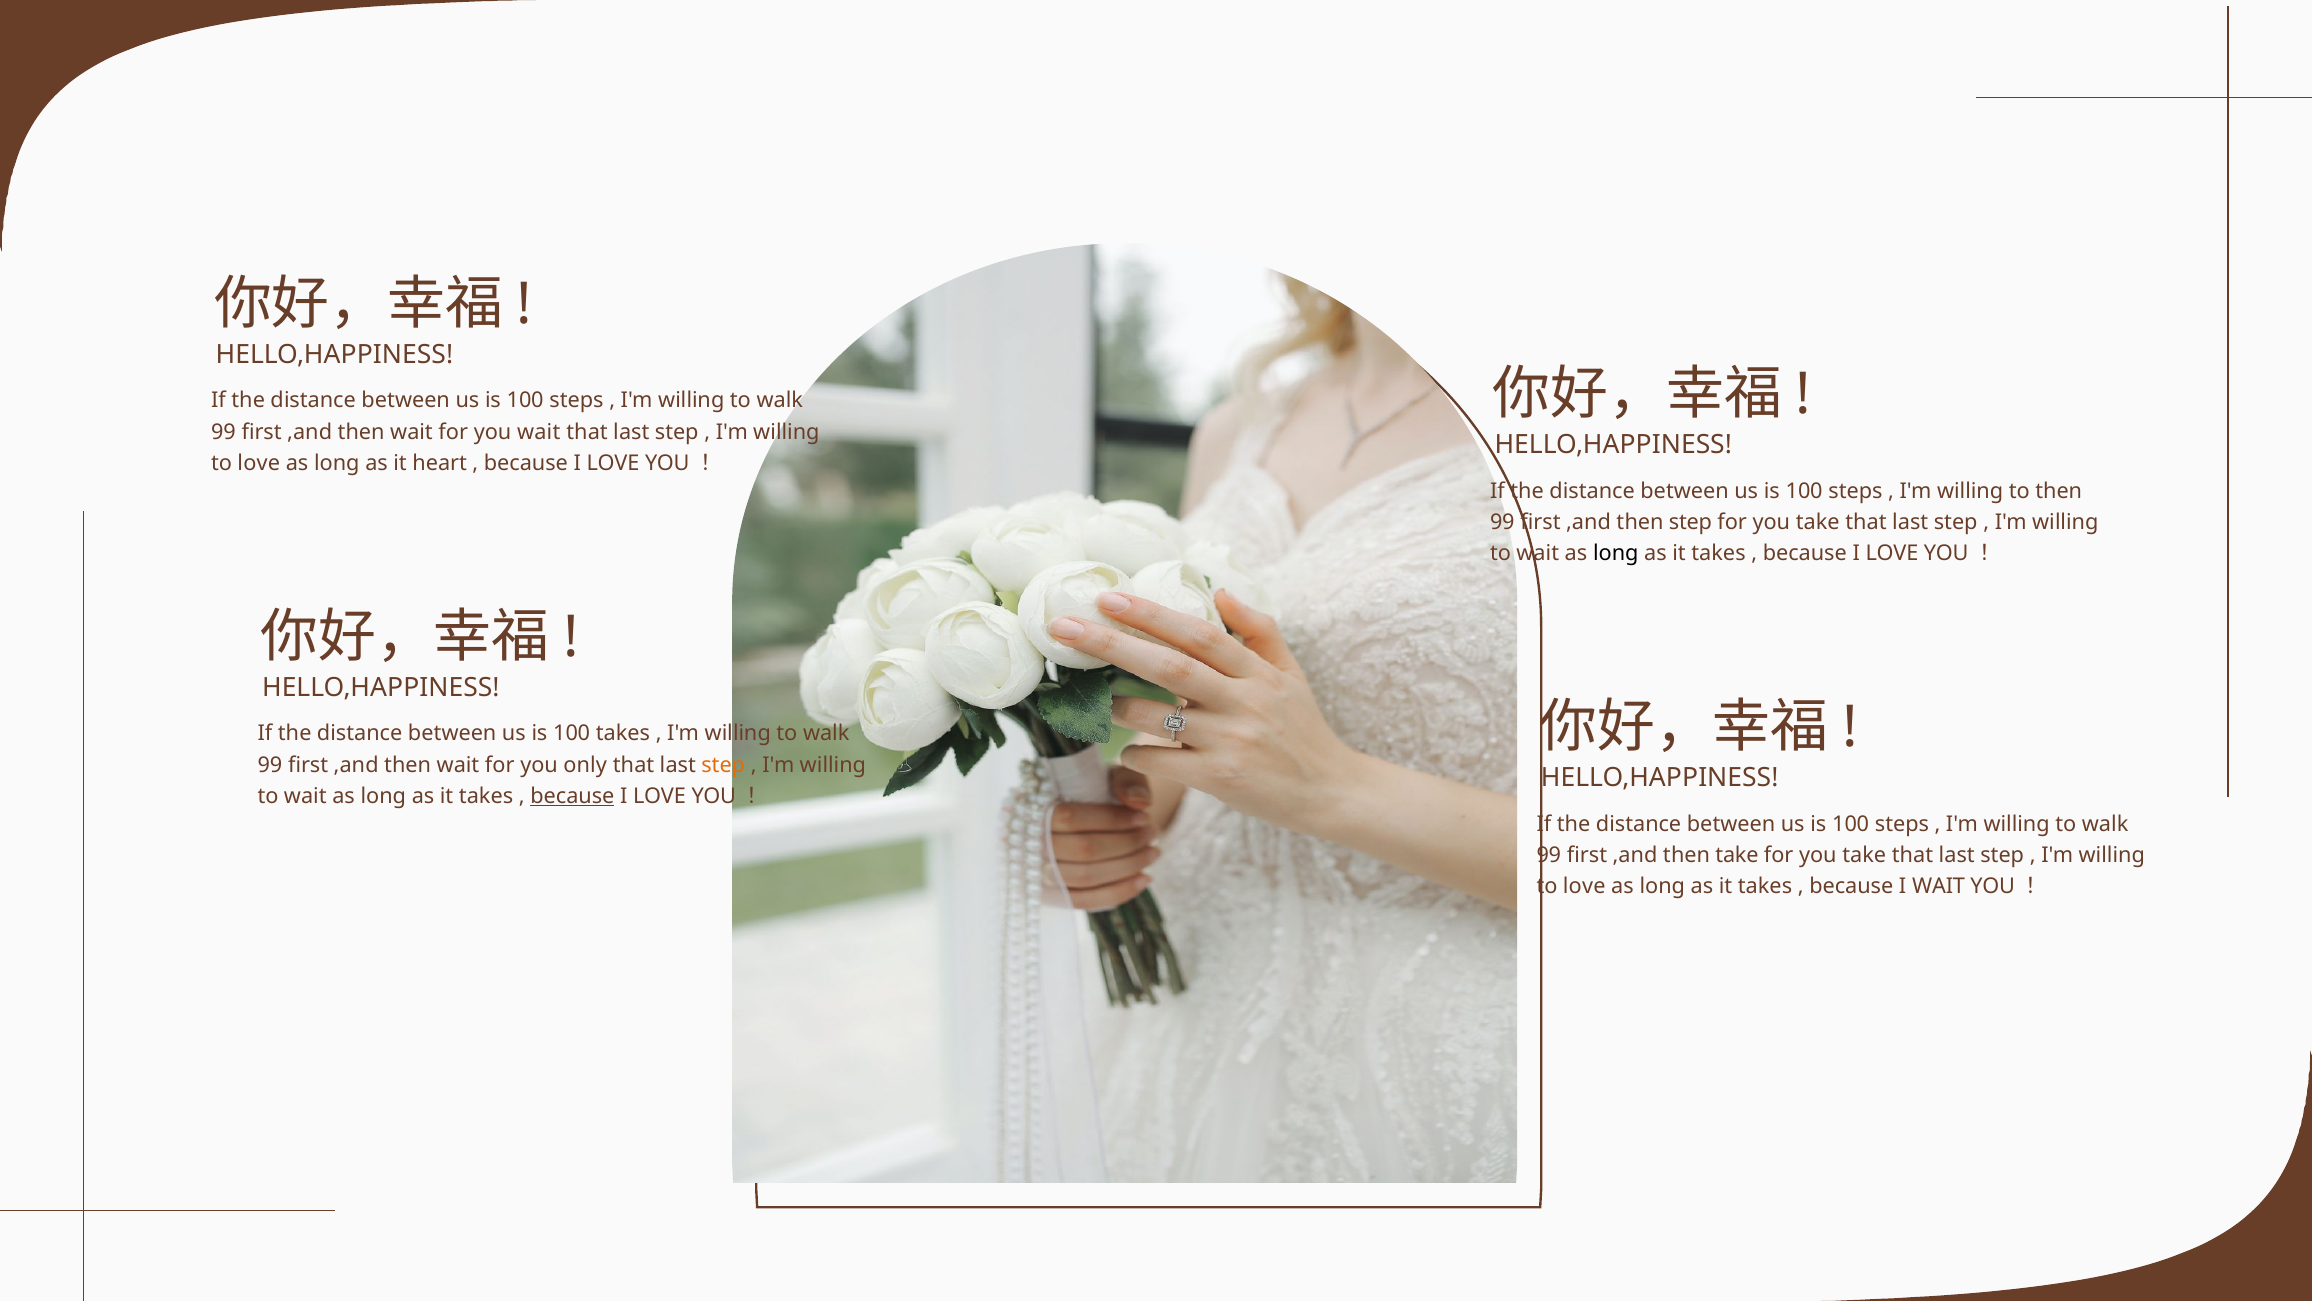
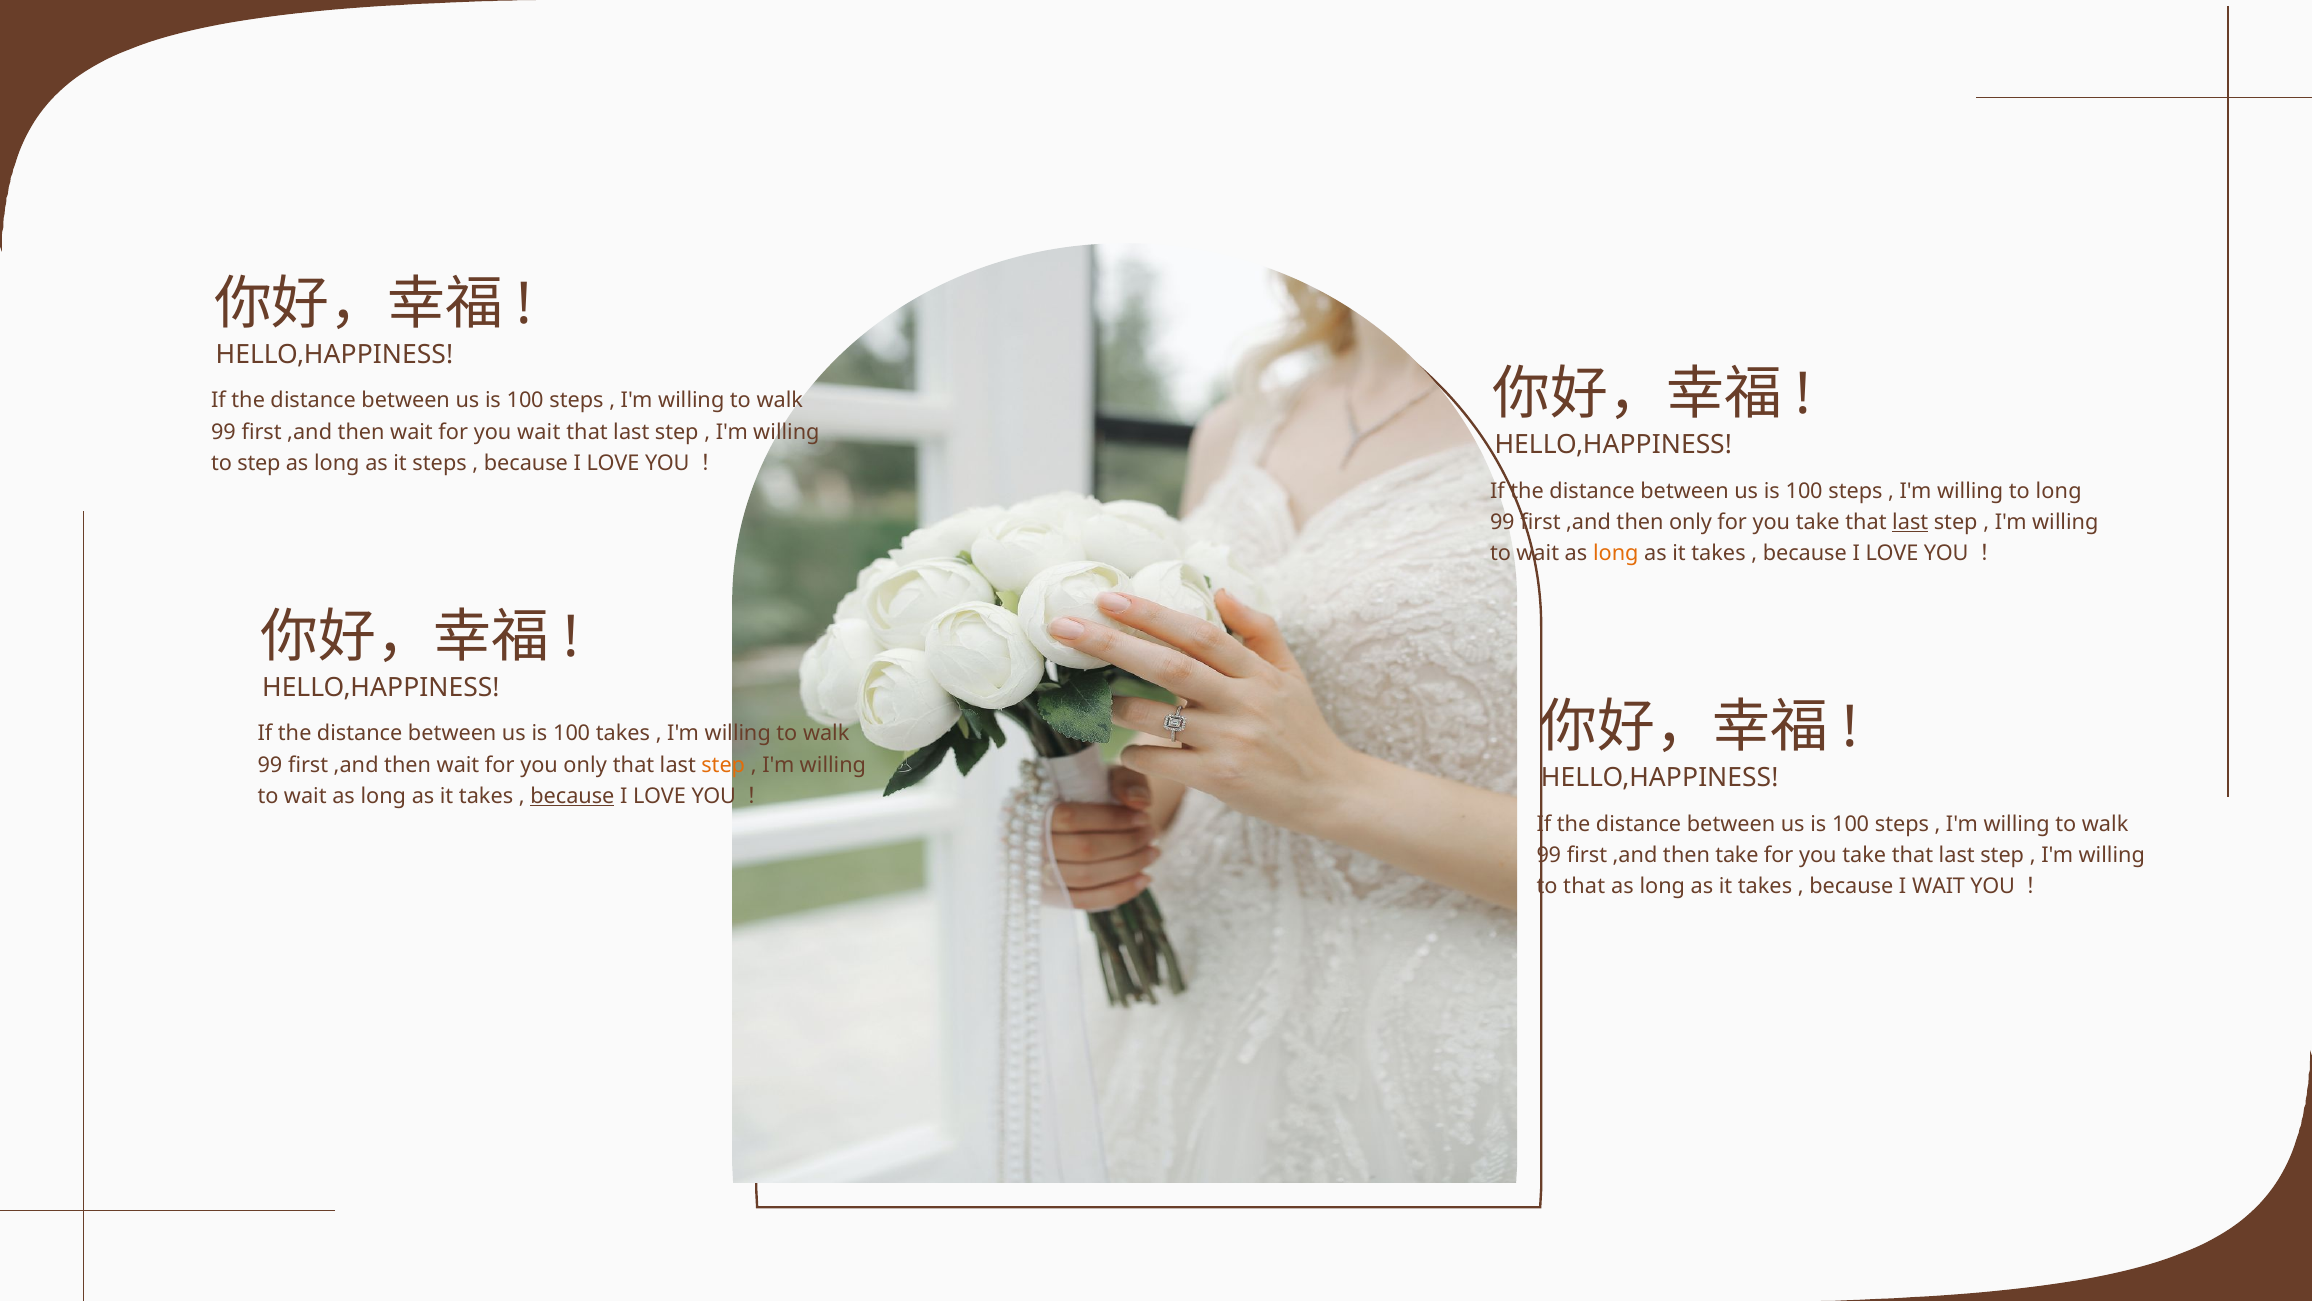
love at (259, 463): love -> step
it heart: heart -> steps
to then: then -> long
then step: step -> only
last at (1910, 522) underline: none -> present
long at (1616, 553) colour: black -> orange
love at (1584, 886): love -> that
